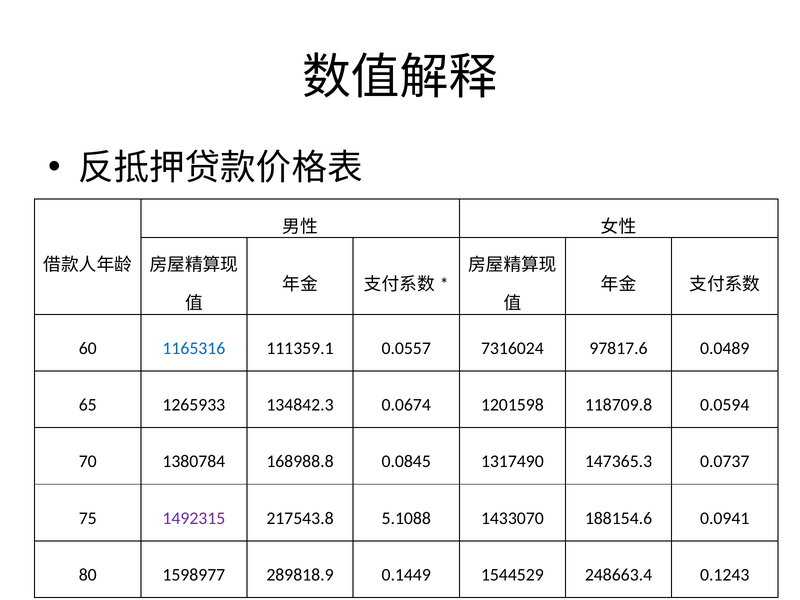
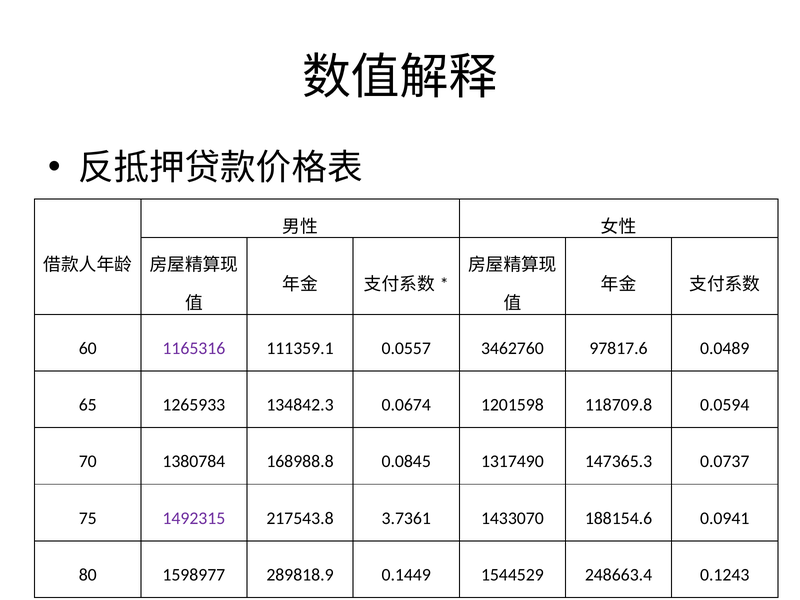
1165316 colour: blue -> purple
7316024: 7316024 -> 3462760
5.1088: 5.1088 -> 3.7361
